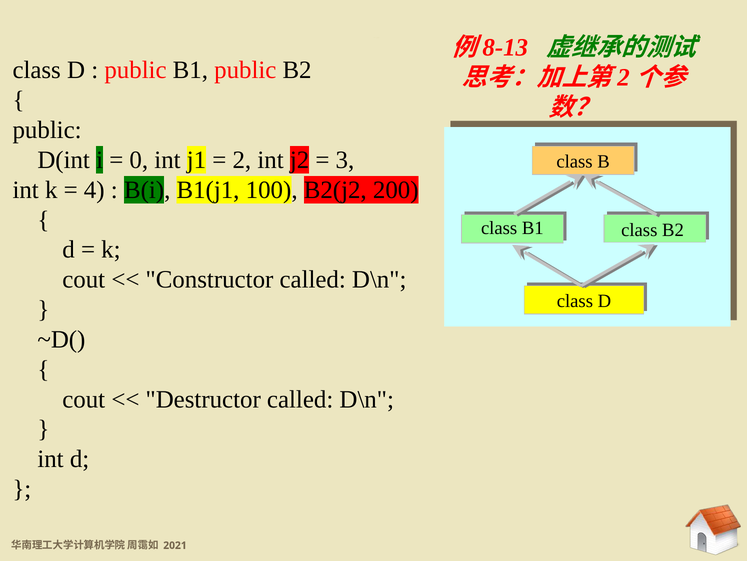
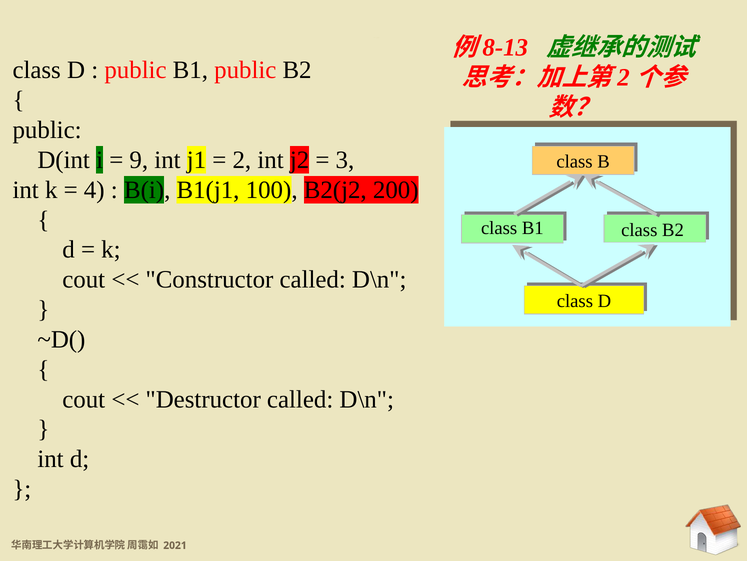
0: 0 -> 9
